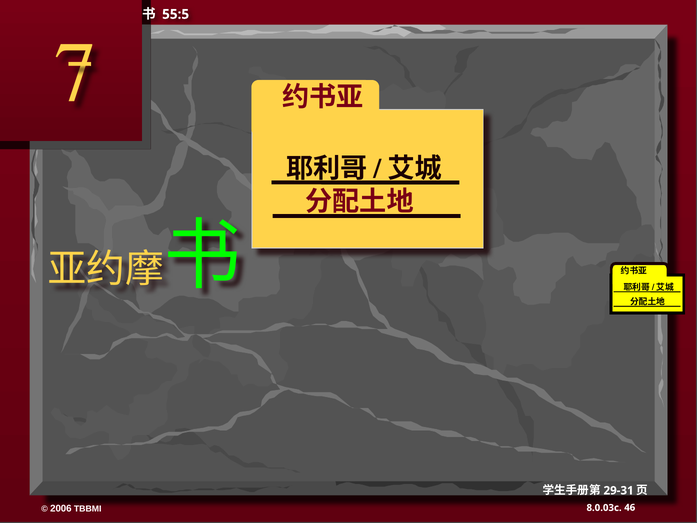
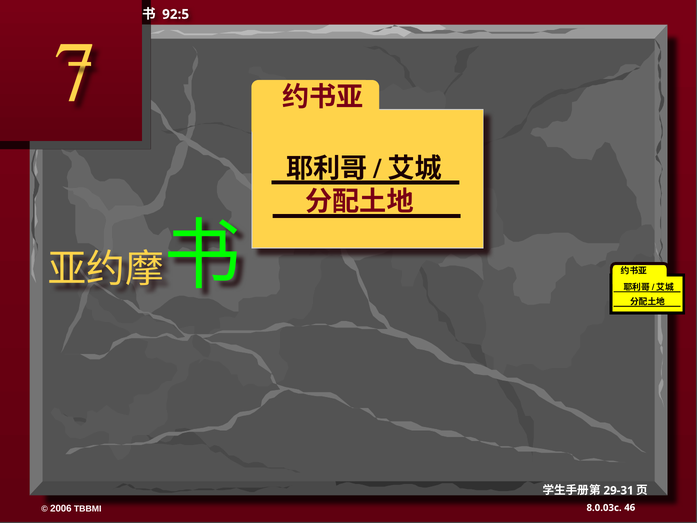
55:5: 55:5 -> 92:5
